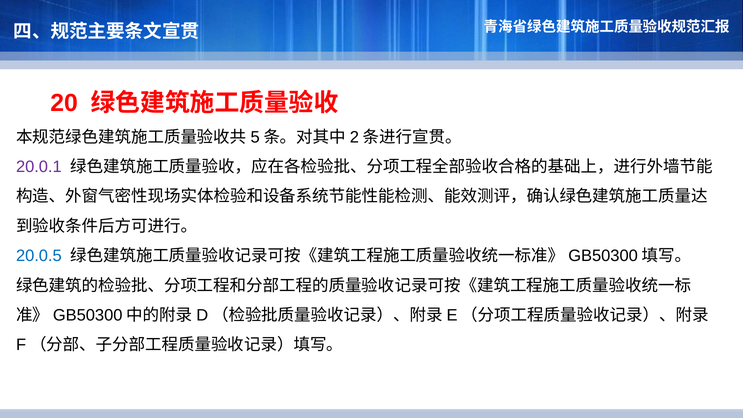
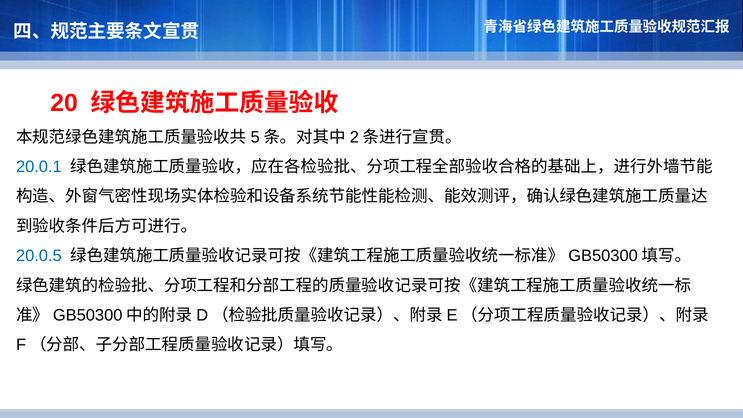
20.0.1 colour: purple -> blue
